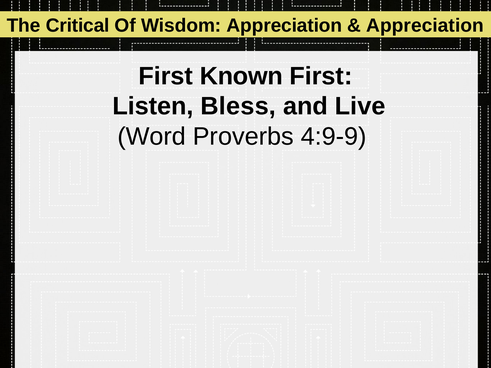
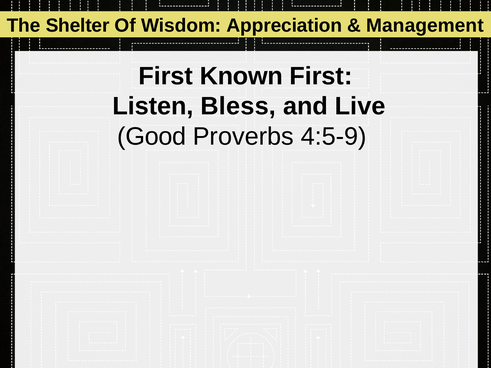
Critical: Critical -> Shelter
Appreciation at (425, 26): Appreciation -> Management
Word: Word -> Good
4:9-9: 4:9-9 -> 4:5-9
